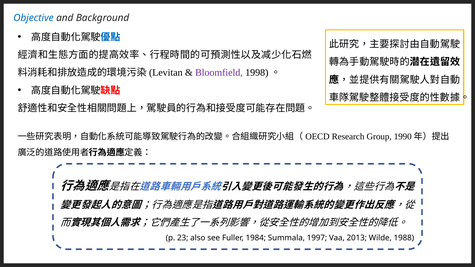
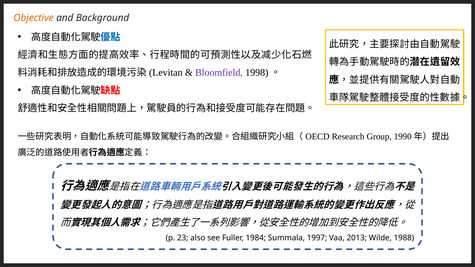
Objective colour: blue -> orange
